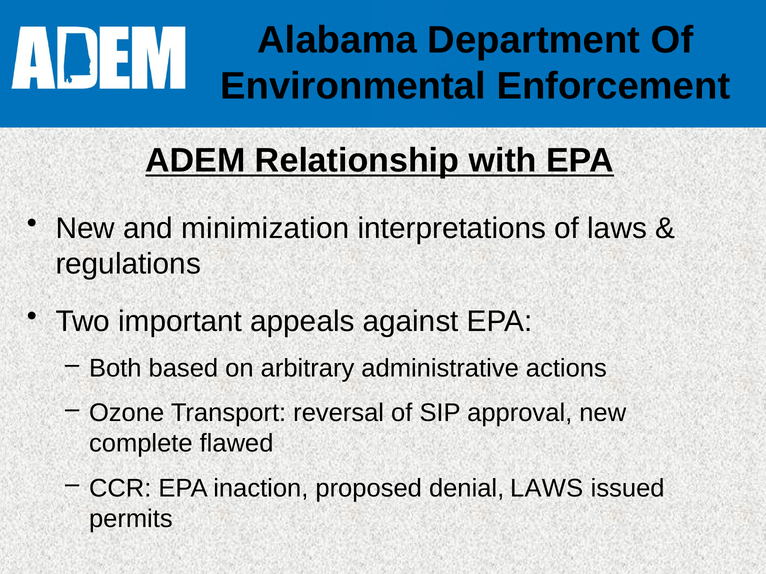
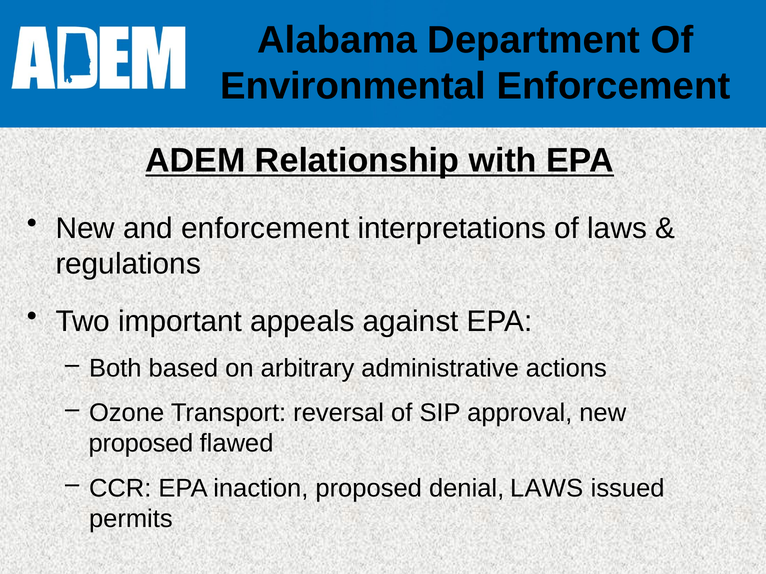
and minimization: minimization -> enforcement
complete at (141, 444): complete -> proposed
